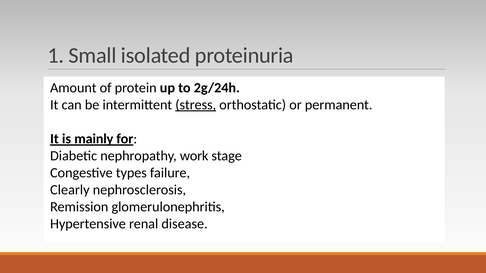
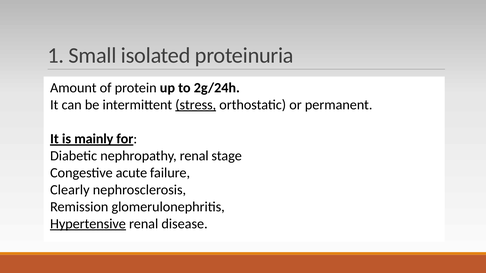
nephropathy work: work -> renal
types: types -> acute
Hypertensive underline: none -> present
